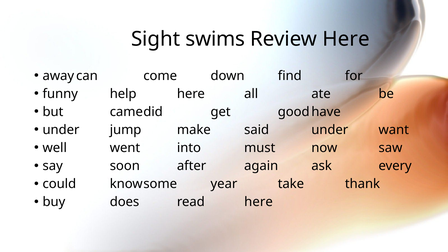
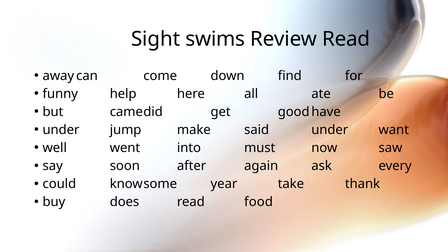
Review Here: Here -> Read
read here: here -> food
